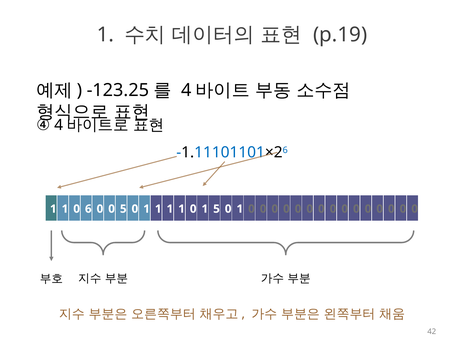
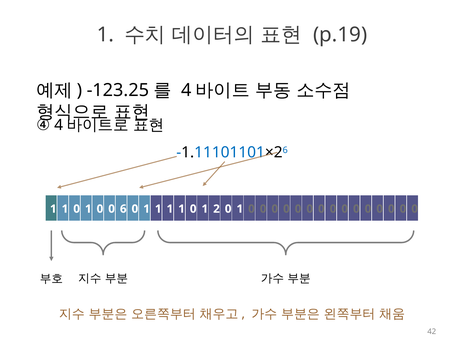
6 at (88, 209): 6 -> 1
0 5: 5 -> 6
1 5: 5 -> 2
